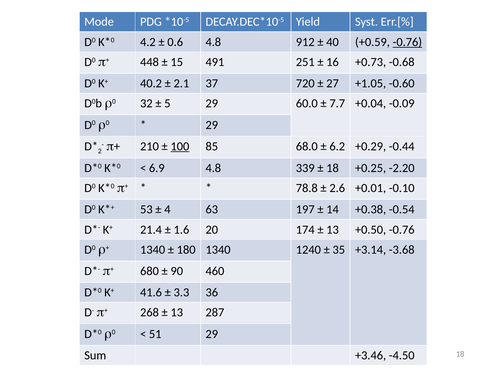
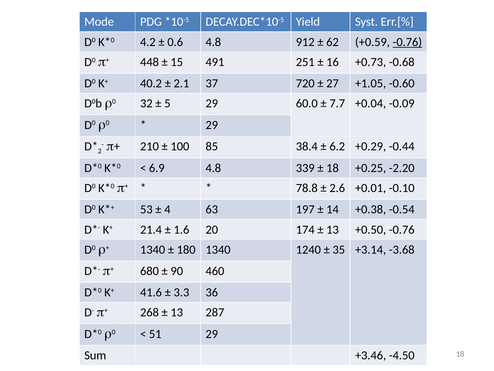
40: 40 -> 62
100 underline: present -> none
68.0: 68.0 -> 38.4
